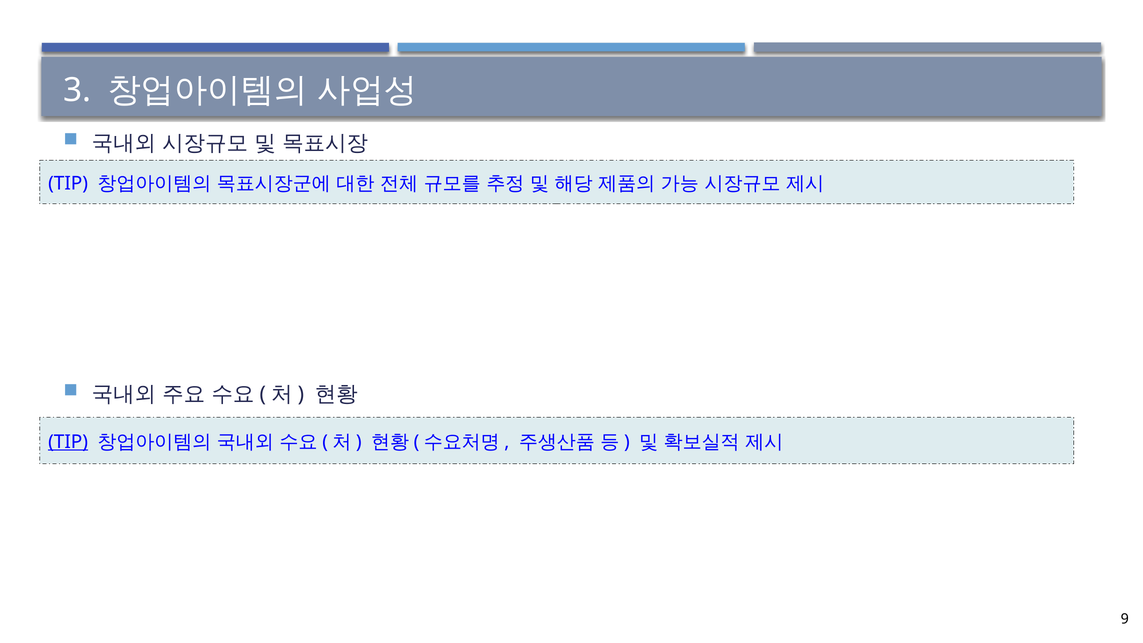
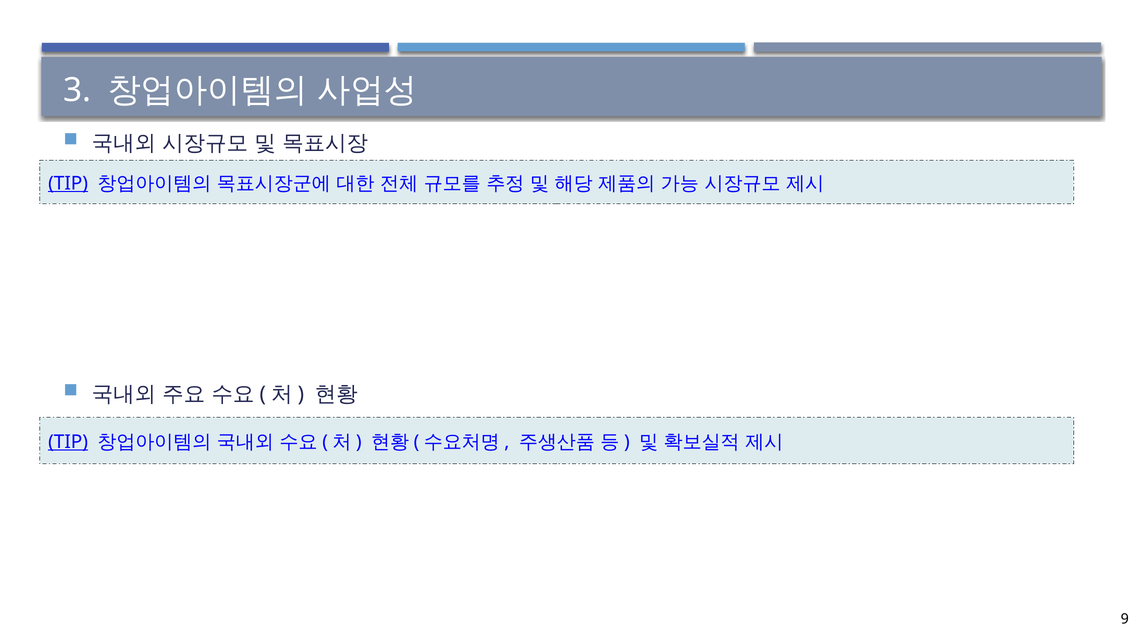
TIP at (68, 183) underline: none -> present
